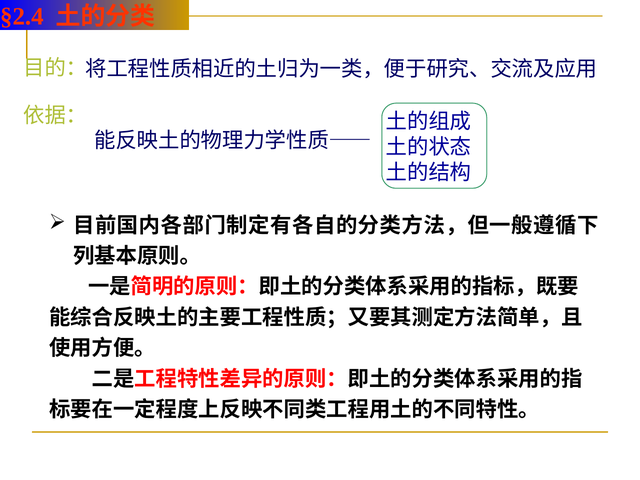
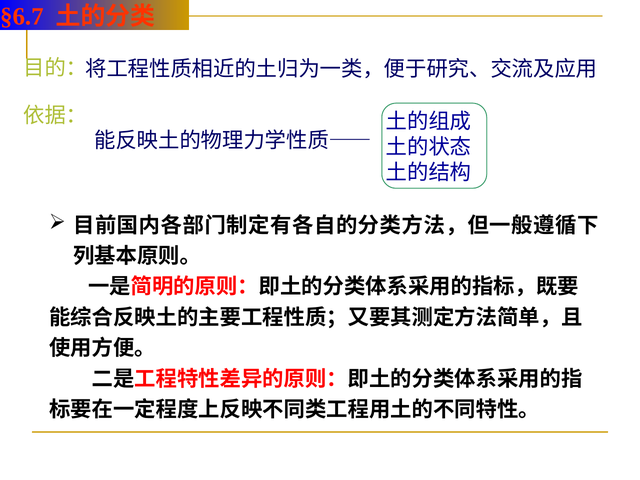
§2.4: §2.4 -> §6.7
